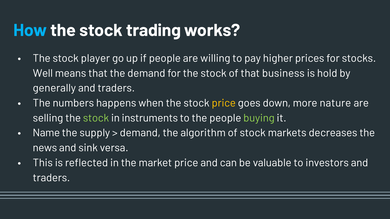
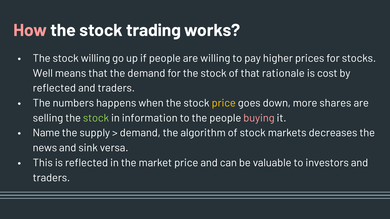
How colour: light blue -> pink
stock player: player -> willing
business: business -> rationale
hold: hold -> cost
generally at (54, 88): generally -> reflected
nature: nature -> shares
instruments: instruments -> information
buying colour: light green -> pink
